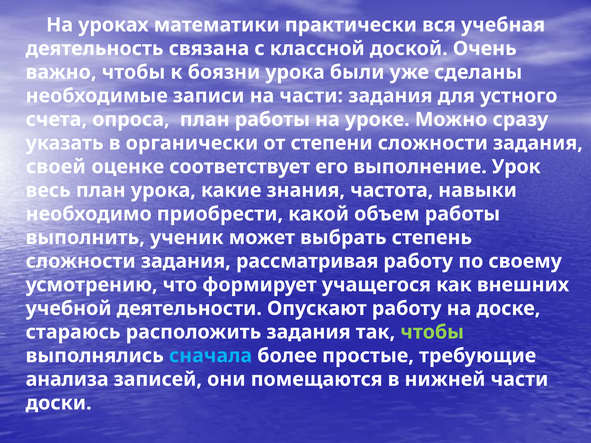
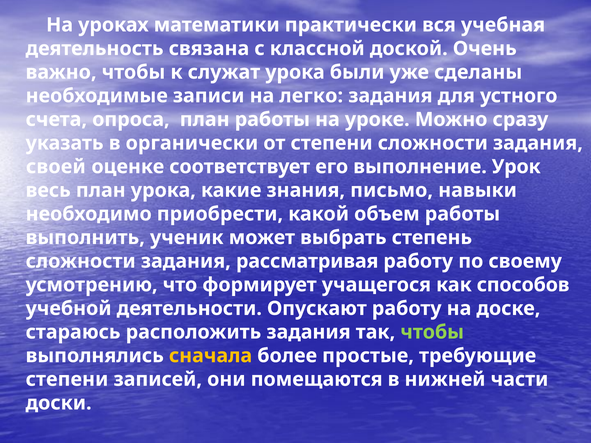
боязни: боязни -> служат
на части: части -> легко
частота: частота -> письмо
внешних: внешних -> способов
сначала colour: light blue -> yellow
анализа at (67, 380): анализа -> степени
